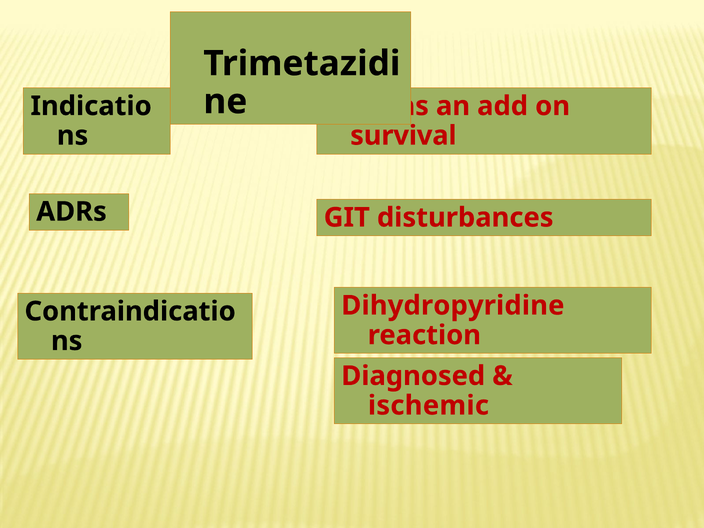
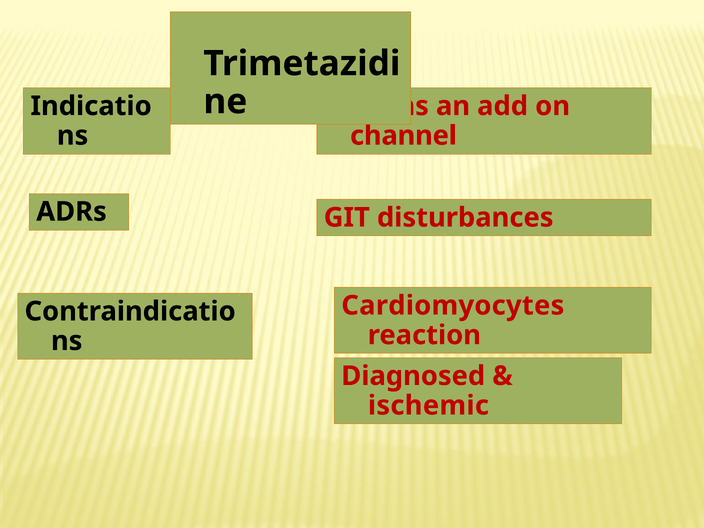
survival: survival -> channel
Dihydropyridine: Dihydropyridine -> Cardiomyocytes
